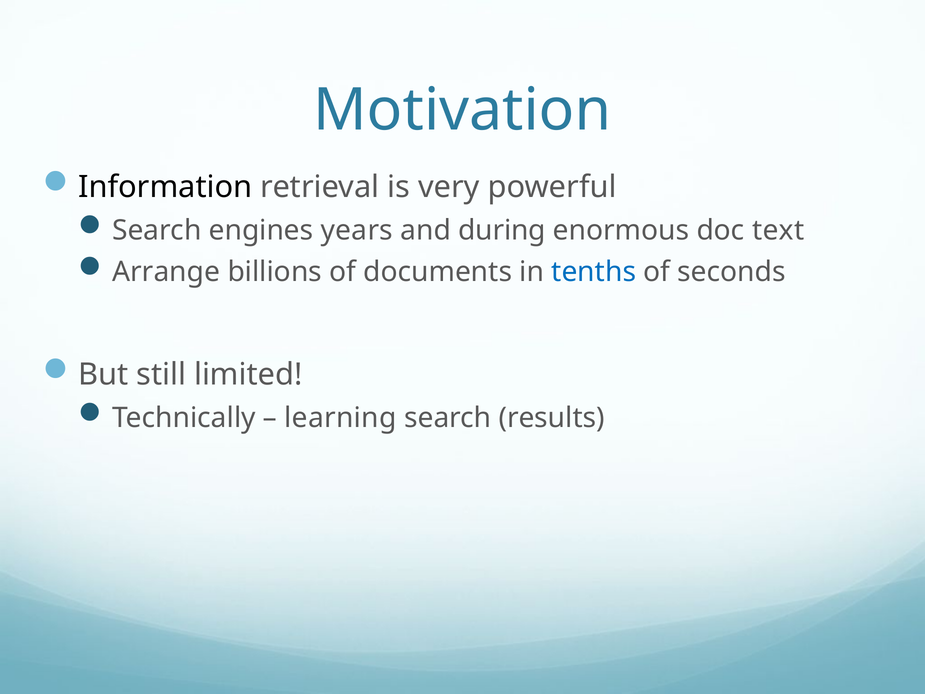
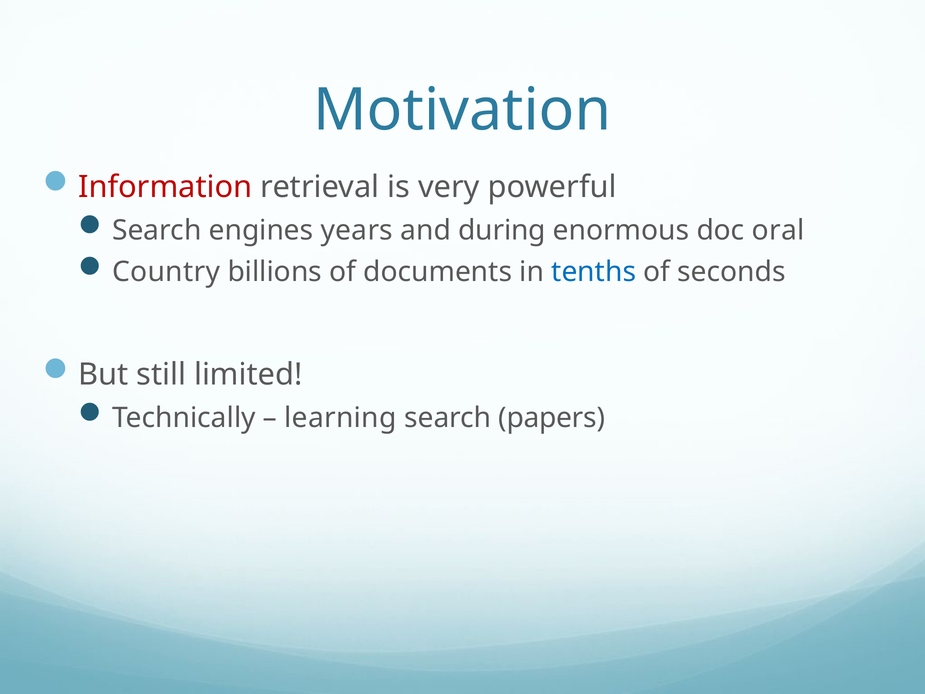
Information colour: black -> red
text: text -> oral
Arrange: Arrange -> Country
results: results -> papers
